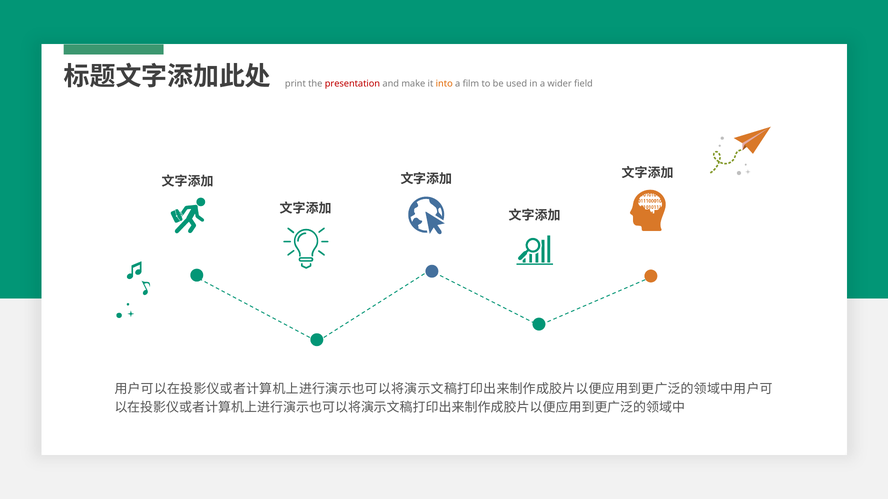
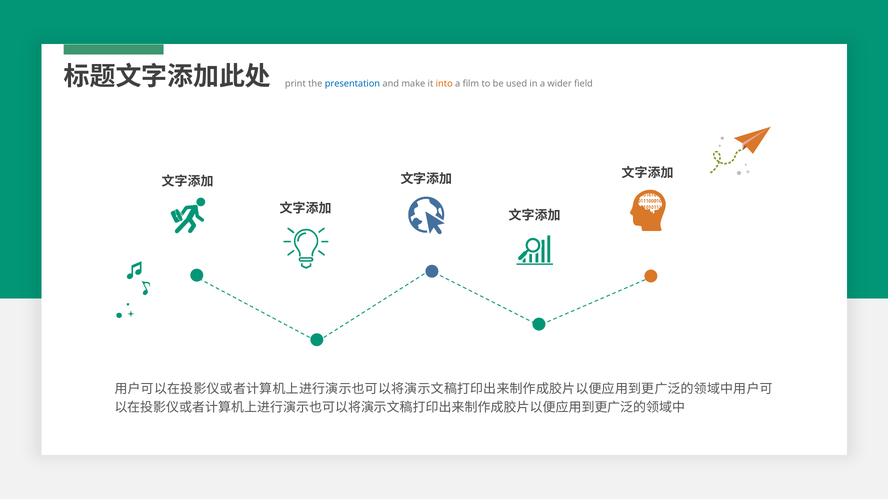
presentation colour: red -> blue
